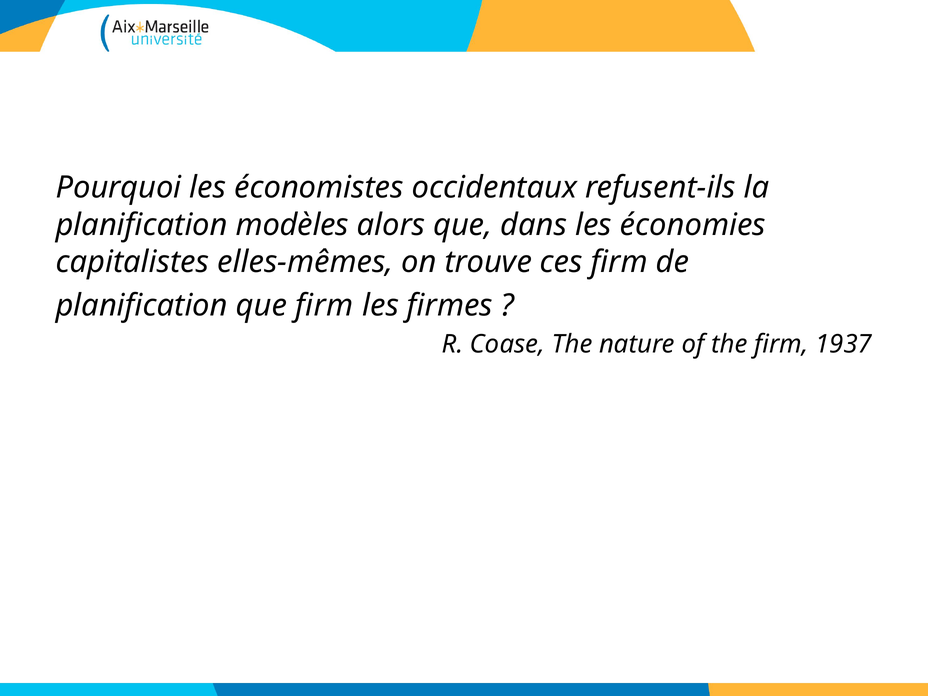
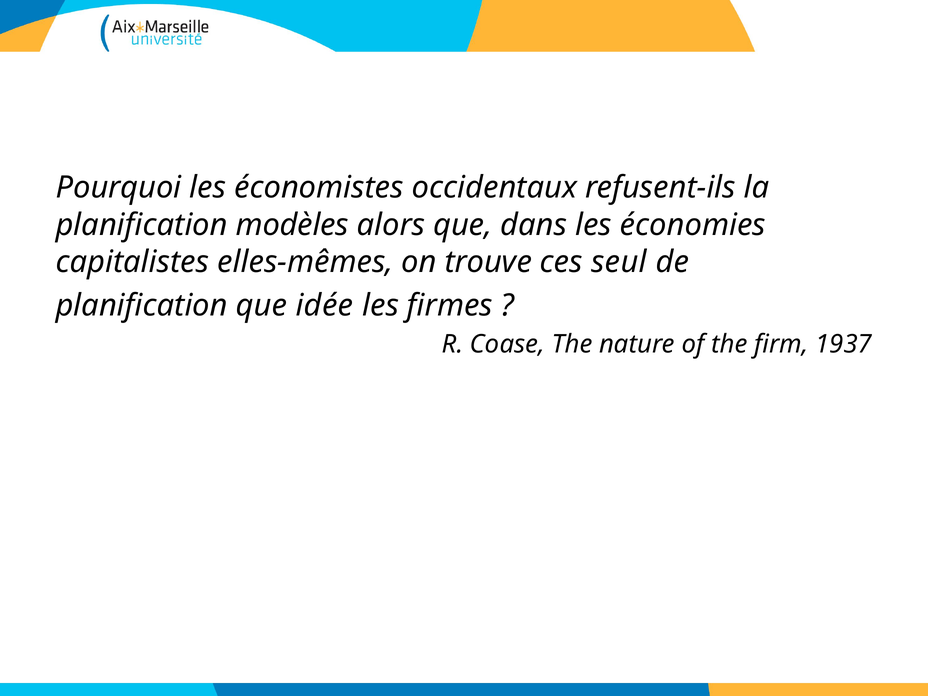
ces firm: firm -> seul
que firm: firm -> idée
